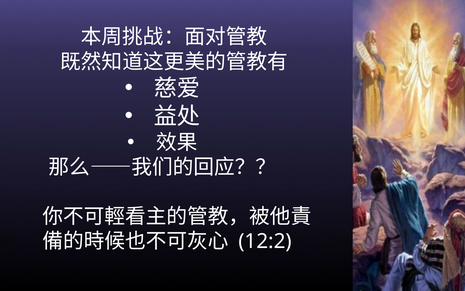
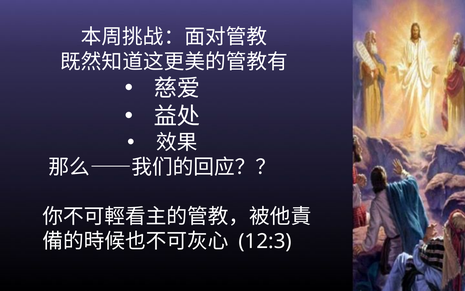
12:2: 12:2 -> 12:3
